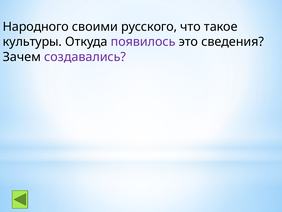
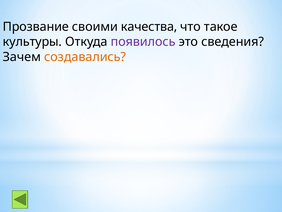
Народного: Народного -> Прозвание
русского: русского -> качества
создавались colour: purple -> orange
